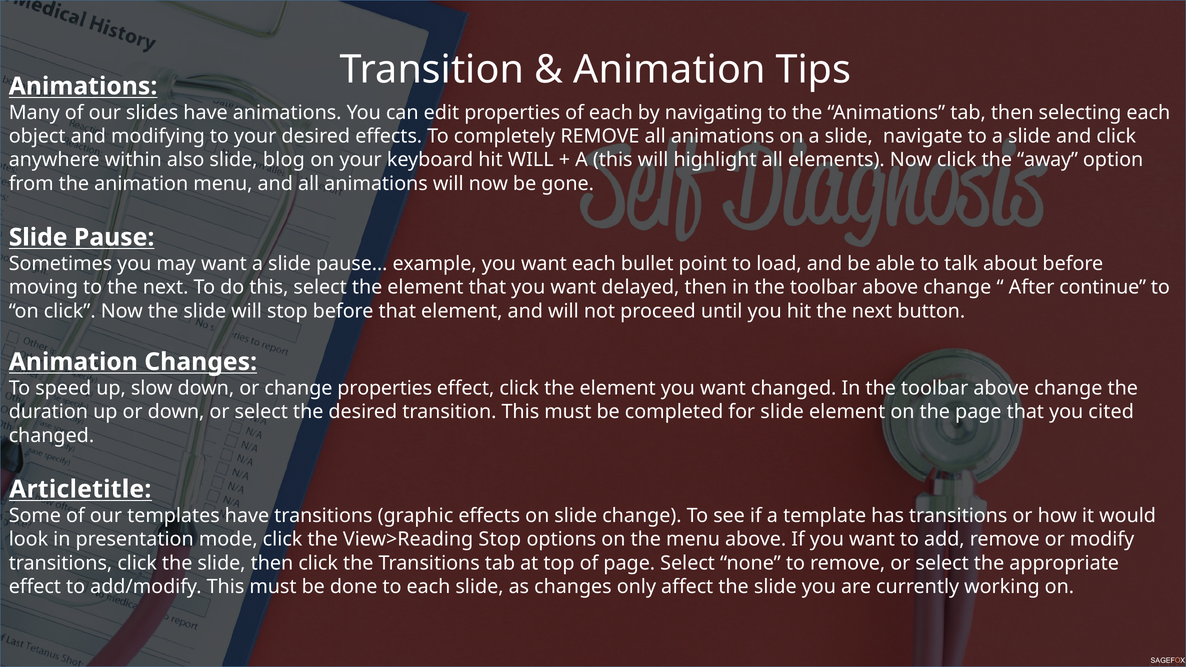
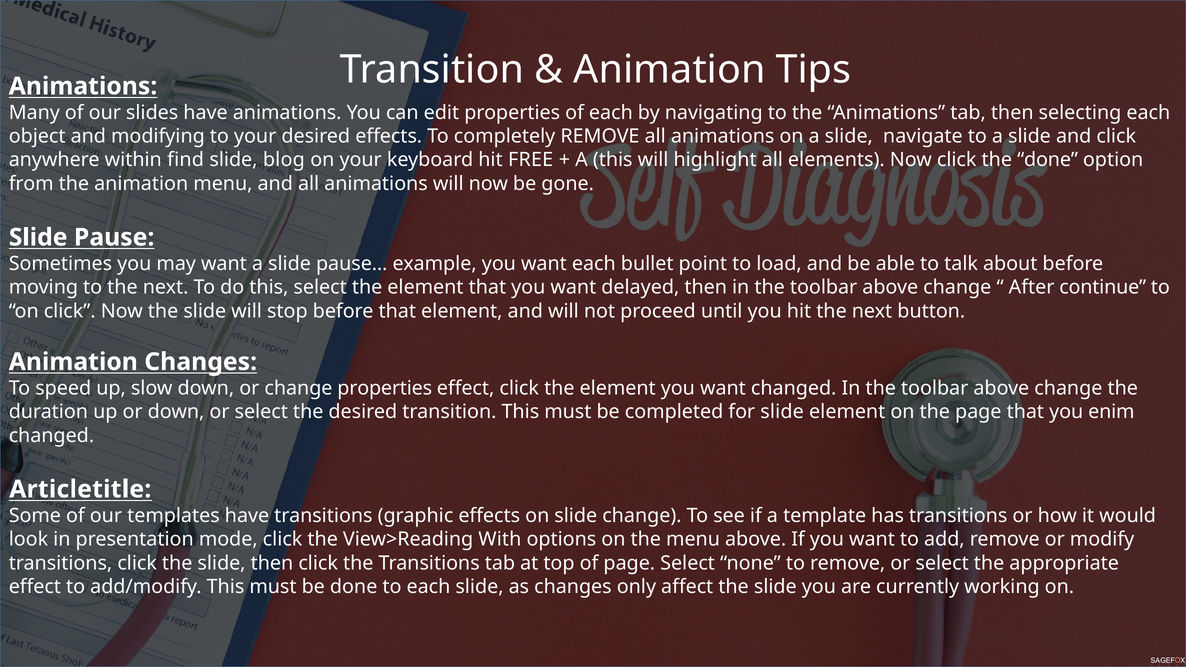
also: also -> find
hit WILL: WILL -> FREE
the away: away -> done
cited: cited -> enim
View>Reading Stop: Stop -> With
